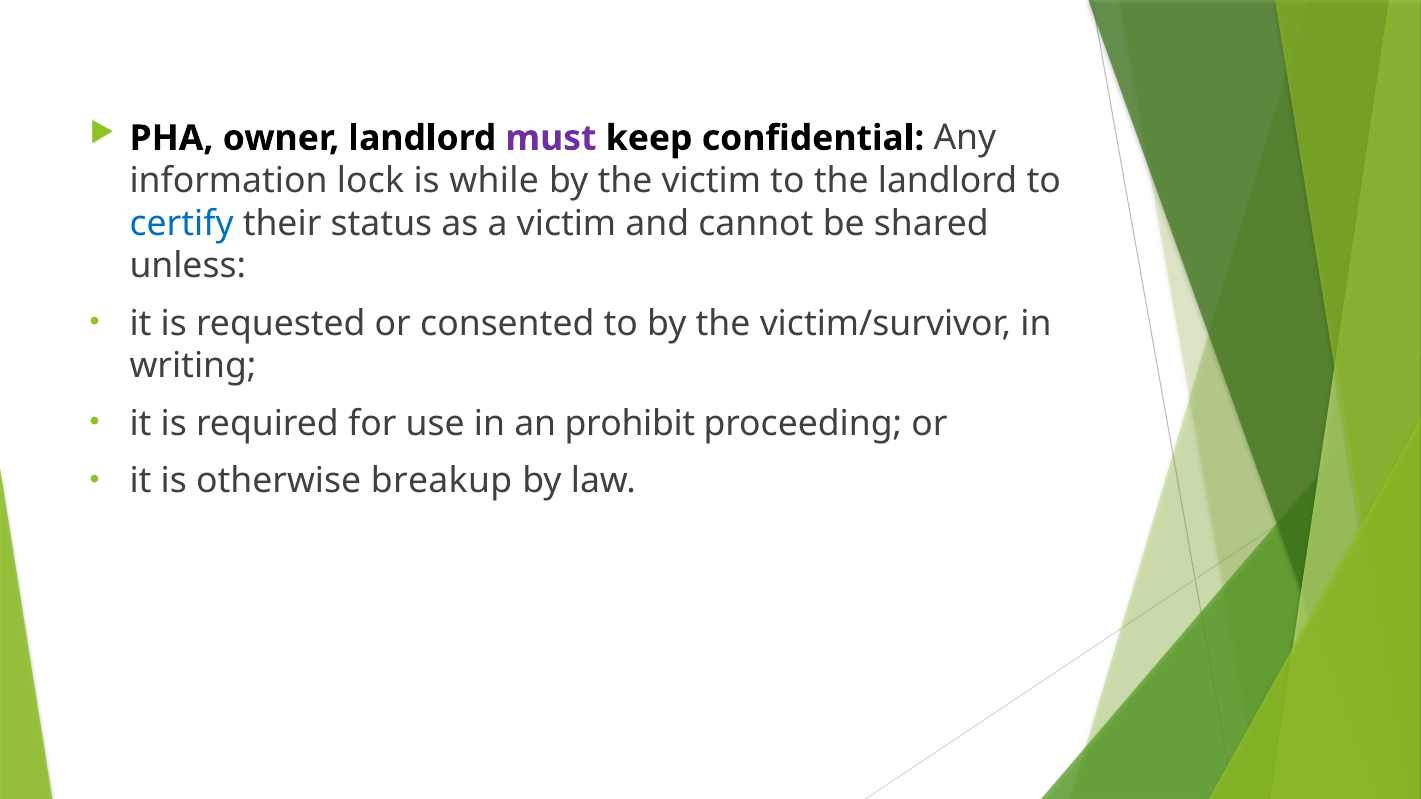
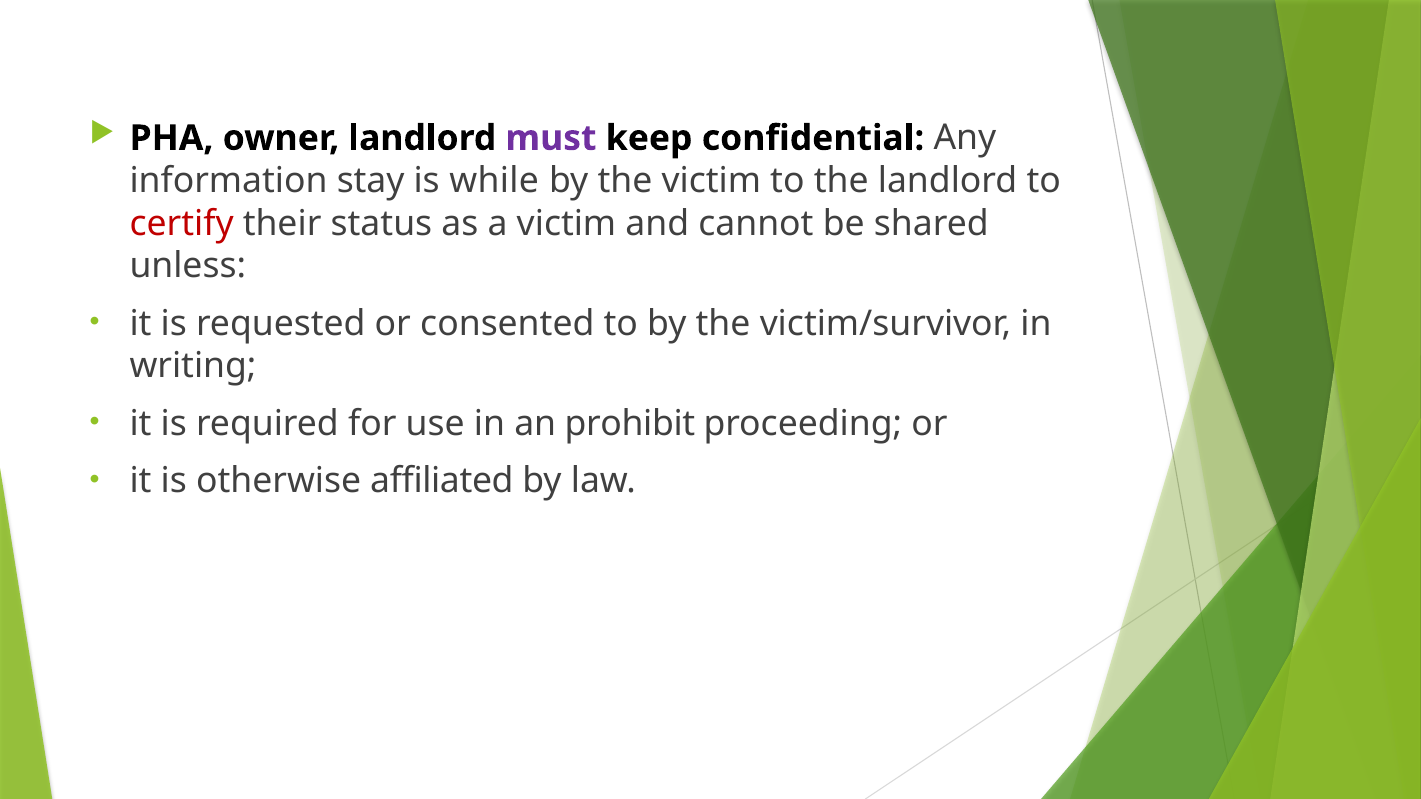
lock: lock -> stay
certify colour: blue -> red
breakup: breakup -> affiliated
